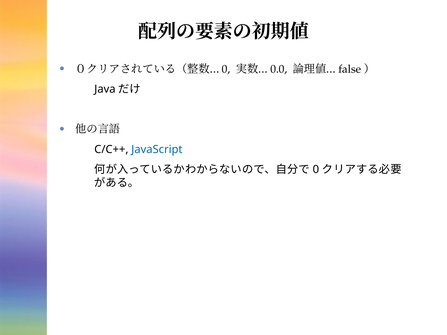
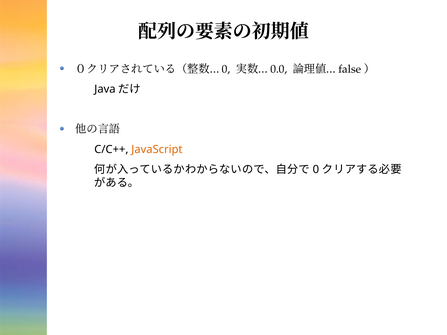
JavaScript colour: blue -> orange
